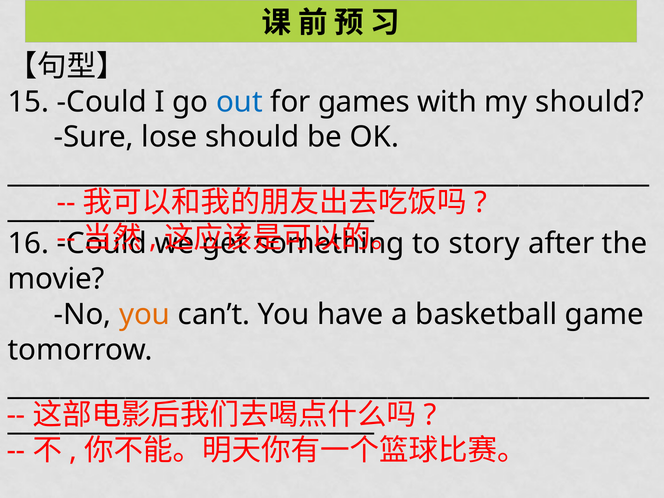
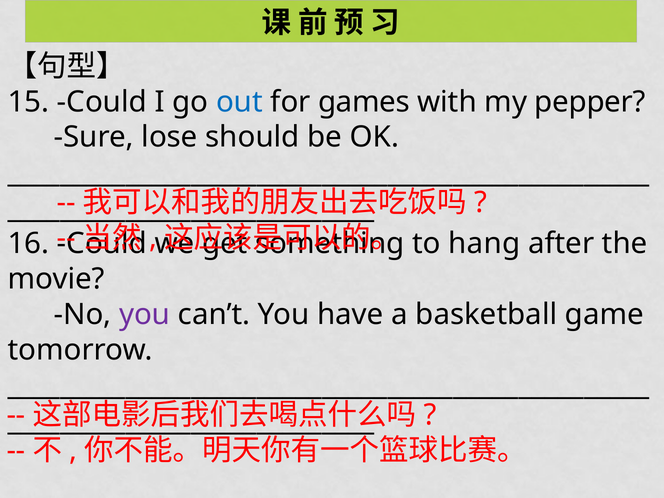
my should: should -> pepper
story: story -> hang
you at (145, 314) colour: orange -> purple
